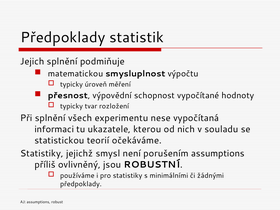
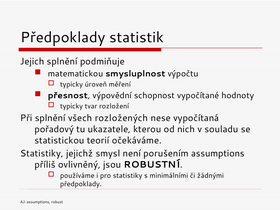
experimentu: experimentu -> rozložených
informaci: informaci -> pořadový
